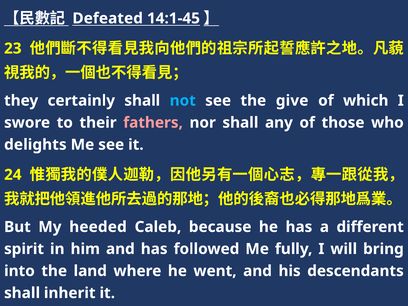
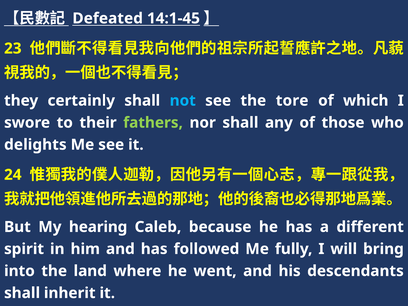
give: give -> tore
fathers colour: pink -> light green
heeded: heeded -> hearing
